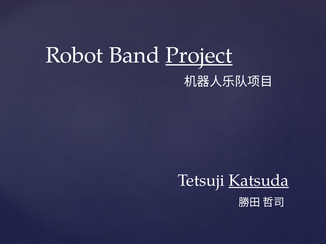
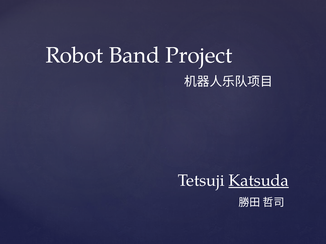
Project underline: present -> none
